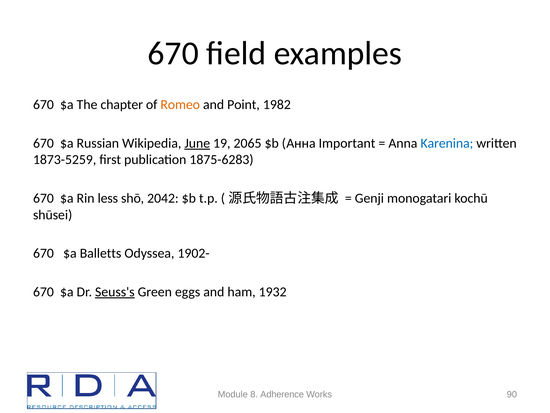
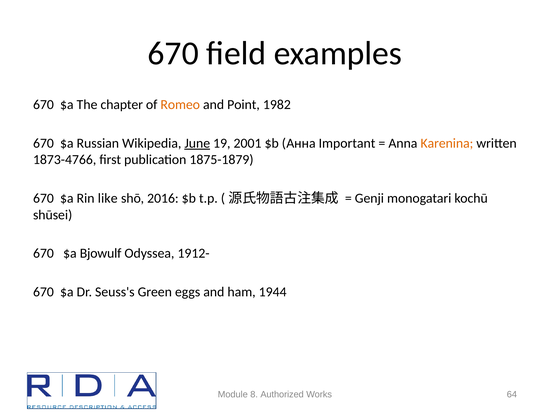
2065: 2065 -> 2001
Karenina colour: blue -> orange
1873-5259: 1873-5259 -> 1873-4766
1875-6283: 1875-6283 -> 1875-1879
less: less -> like
2042: 2042 -> 2016
Balletts: Balletts -> Bjowulf
1902-: 1902- -> 1912-
Seuss's underline: present -> none
1932: 1932 -> 1944
Adherence: Adherence -> Authorized
90: 90 -> 64
